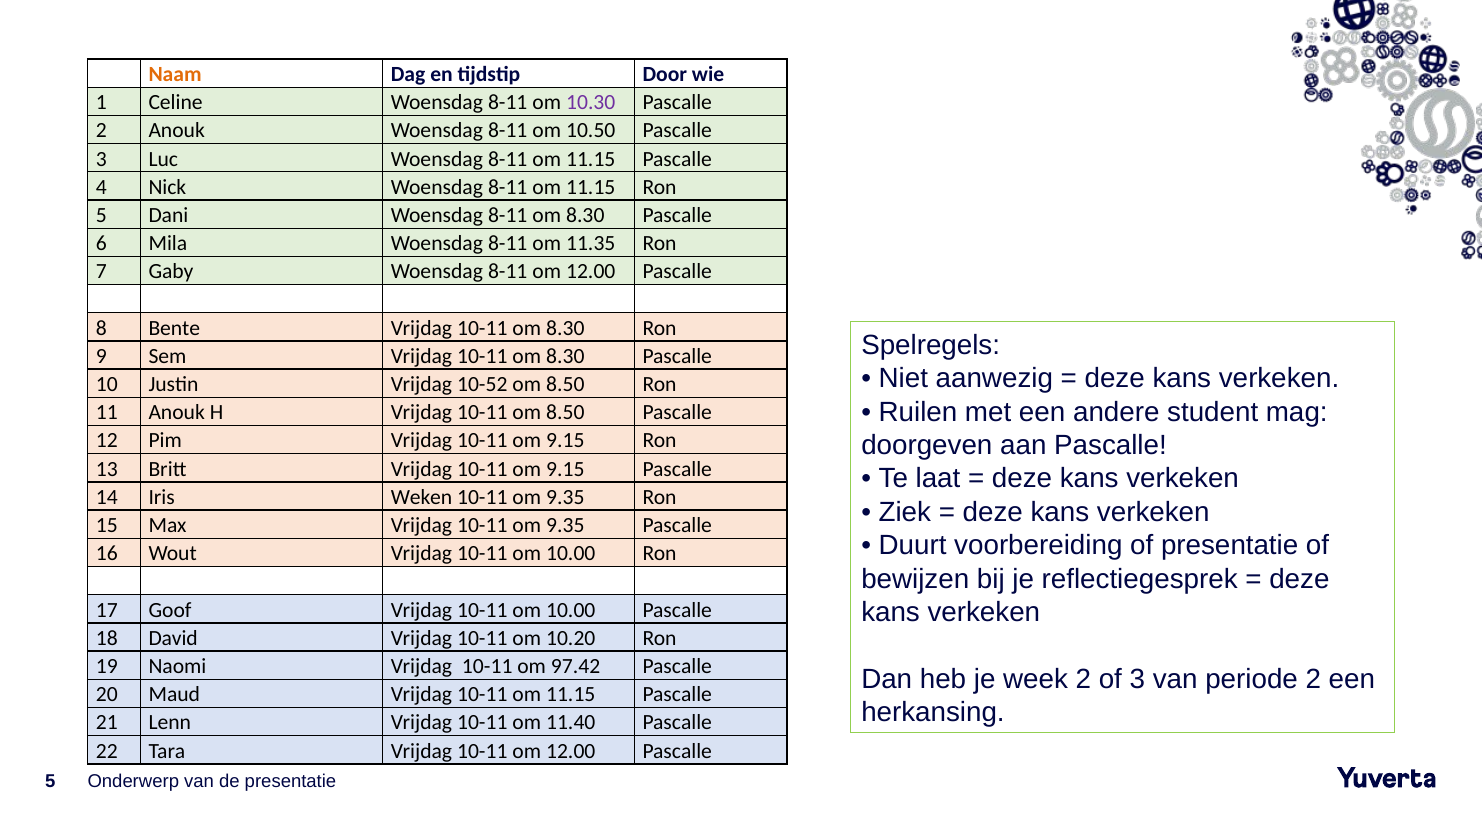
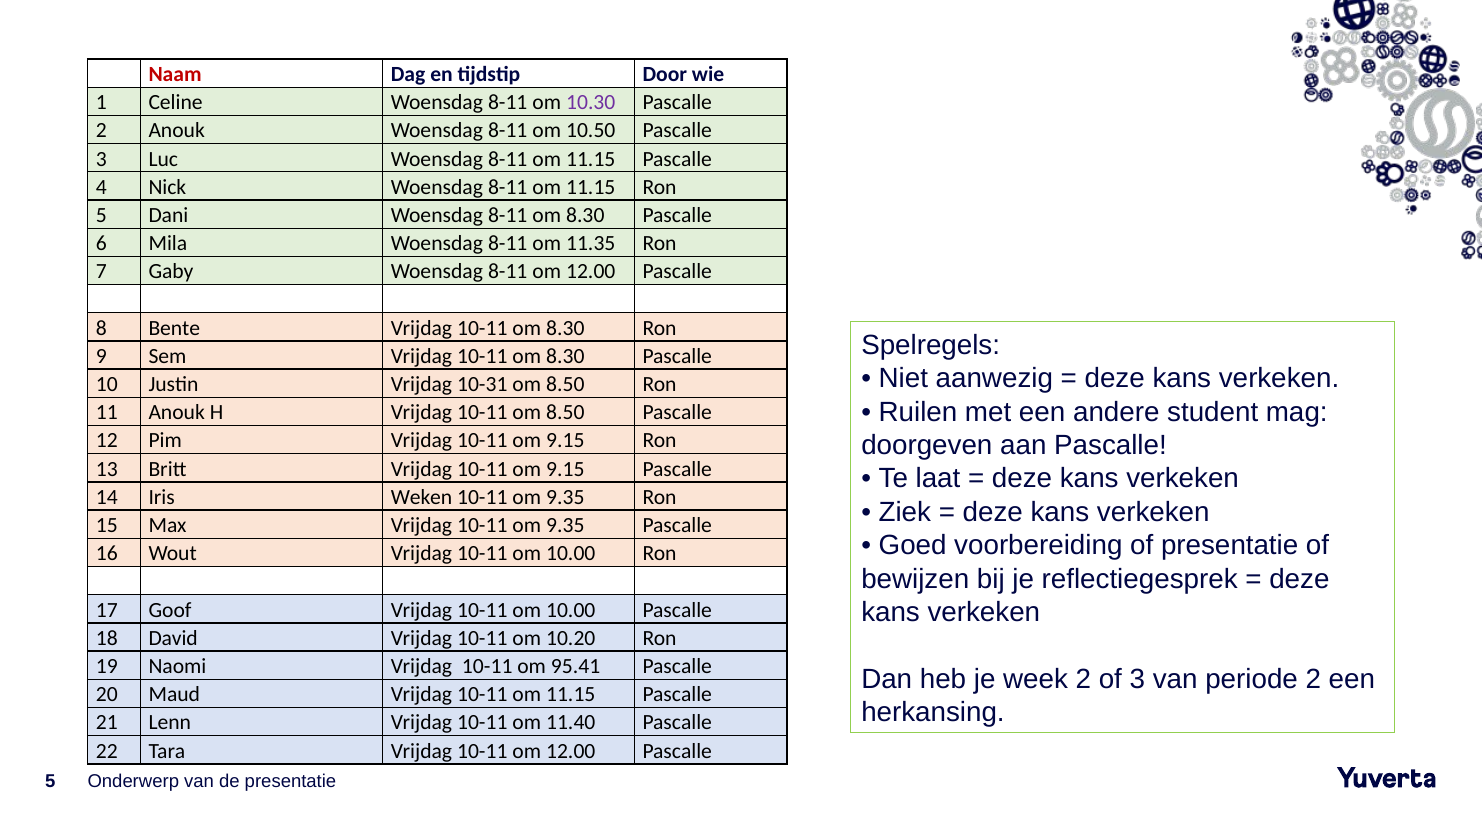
Naam colour: orange -> red
10-52: 10-52 -> 10-31
Duurt: Duurt -> Goed
97.42: 97.42 -> 95.41
